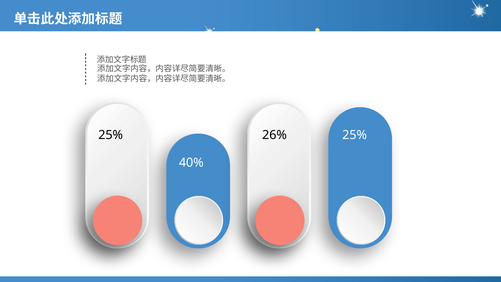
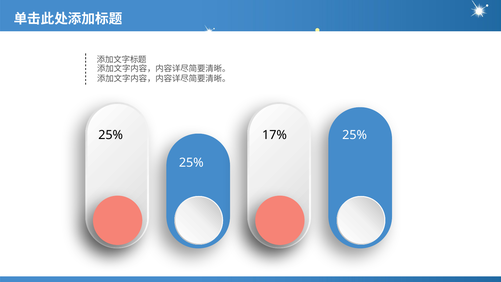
26%: 26% -> 17%
40% at (191, 163): 40% -> 25%
